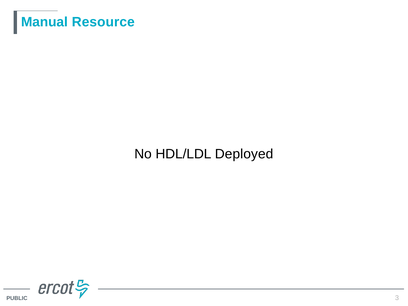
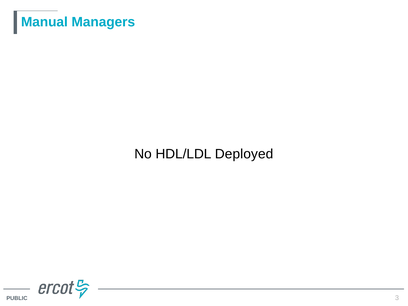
Resource: Resource -> Managers
